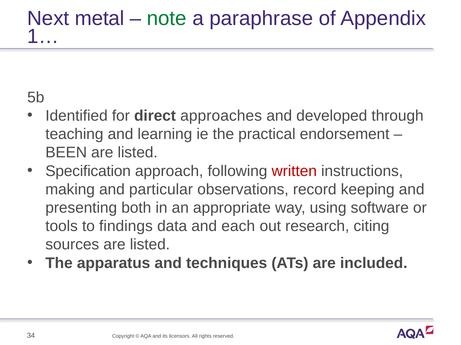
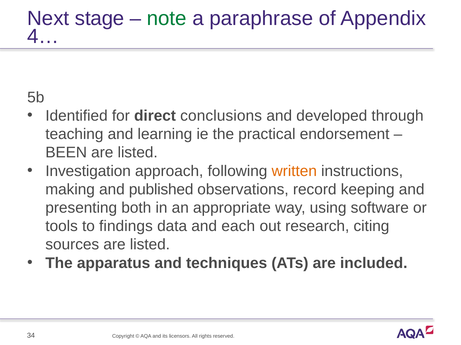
metal: metal -> stage
1…: 1… -> 4…
approaches: approaches -> conclusions
Specification: Specification -> Investigation
written colour: red -> orange
particular: particular -> published
